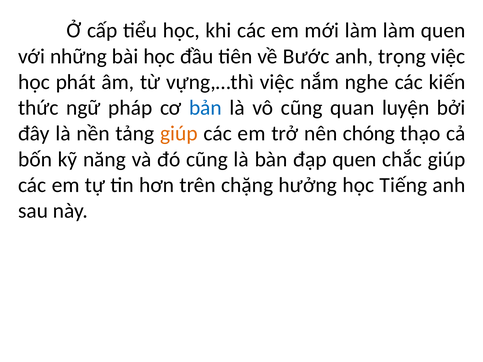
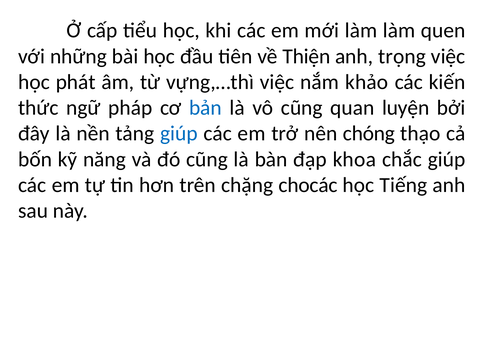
Bước: Bước -> Thiện
nghe: nghe -> khảo
giúp at (179, 134) colour: orange -> blue
đạp quen: quen -> khoa
hưởng: hưởng -> chocác
